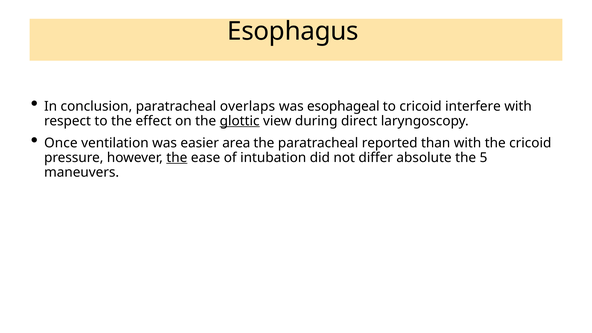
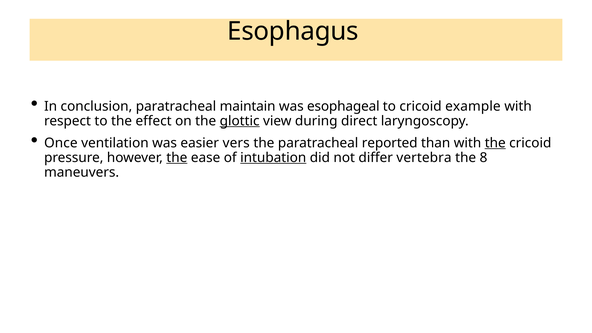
overlaps: overlaps -> maintain
interfere: interfere -> example
area: area -> vers
the at (495, 143) underline: none -> present
intubation underline: none -> present
absolute: absolute -> vertebra
5: 5 -> 8
